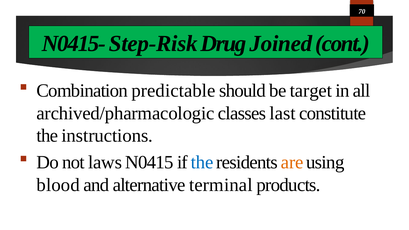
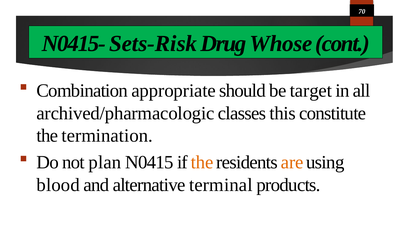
Step-Risk: Step-Risk -> Sets-Risk
Joined: Joined -> Whose
predictable: predictable -> appropriate
last: last -> this
instructions: instructions -> termination
laws: laws -> plan
the at (202, 162) colour: blue -> orange
